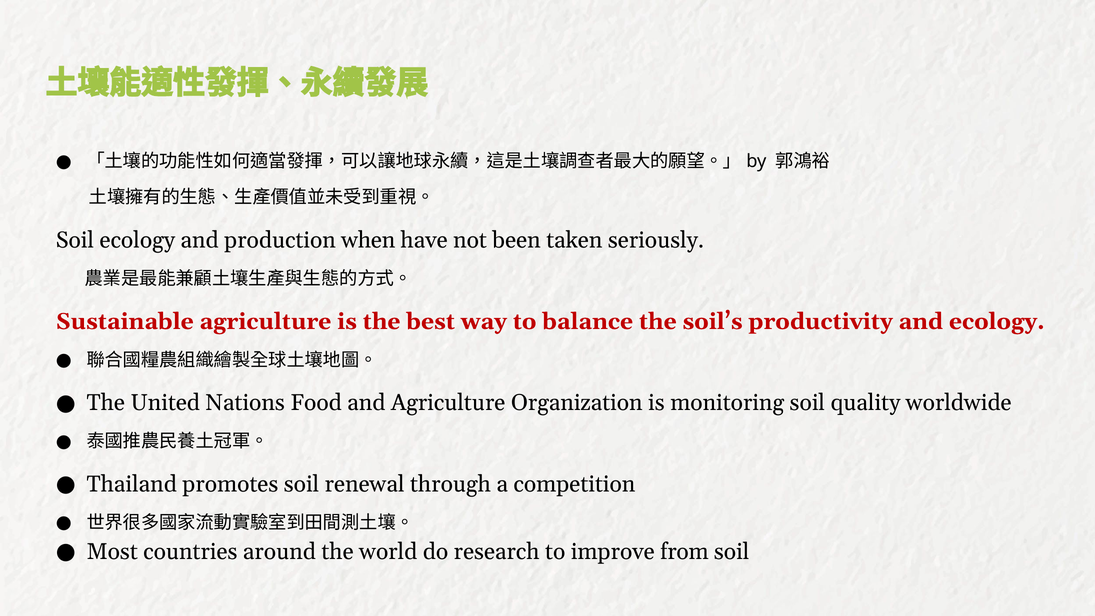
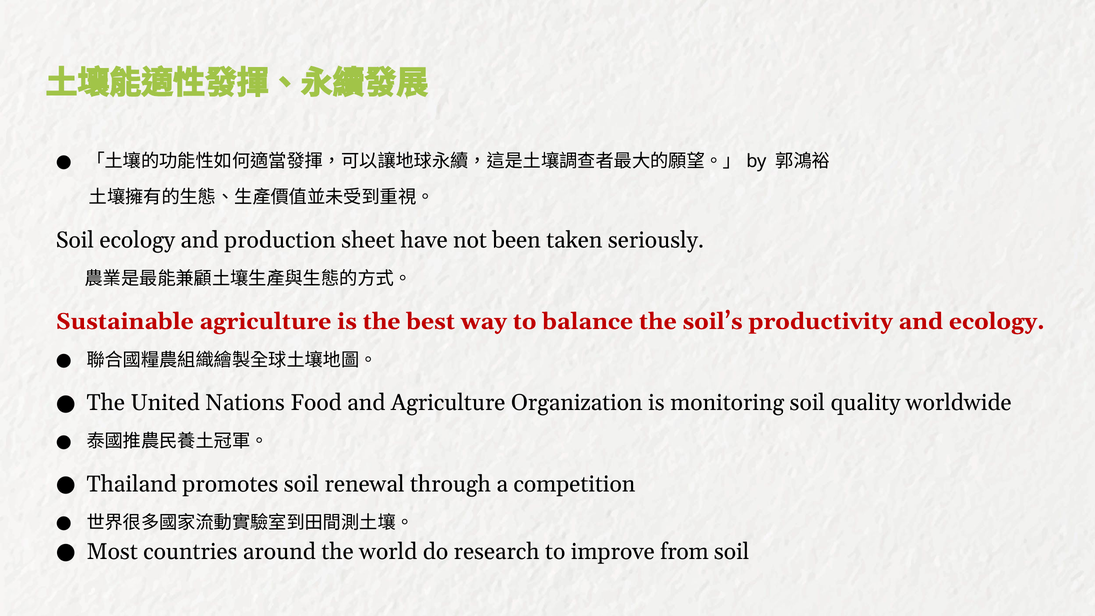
when: when -> sheet
